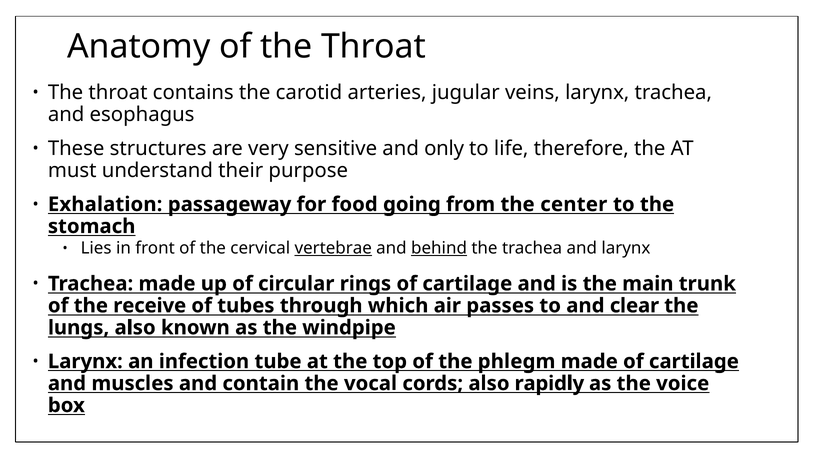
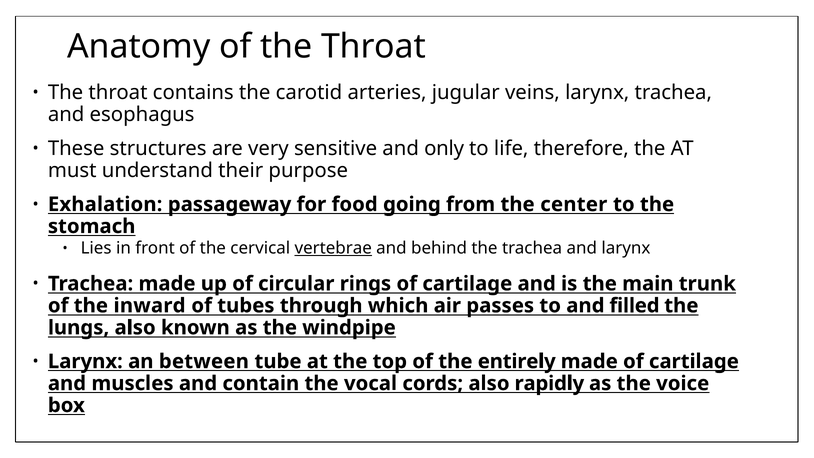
behind underline: present -> none
receive: receive -> inward
clear: clear -> filled
infection: infection -> between
phlegm: phlegm -> entirely
